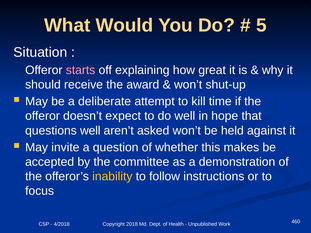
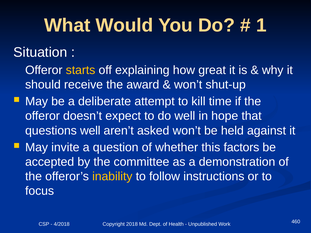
5: 5 -> 1
starts colour: pink -> yellow
makes: makes -> factors
